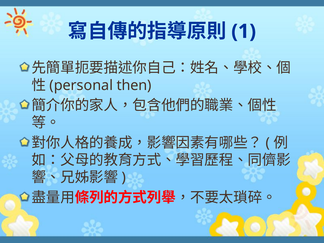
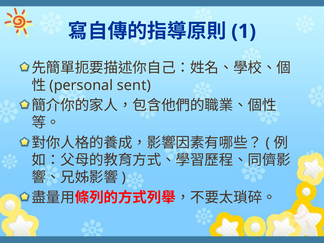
then: then -> sent
